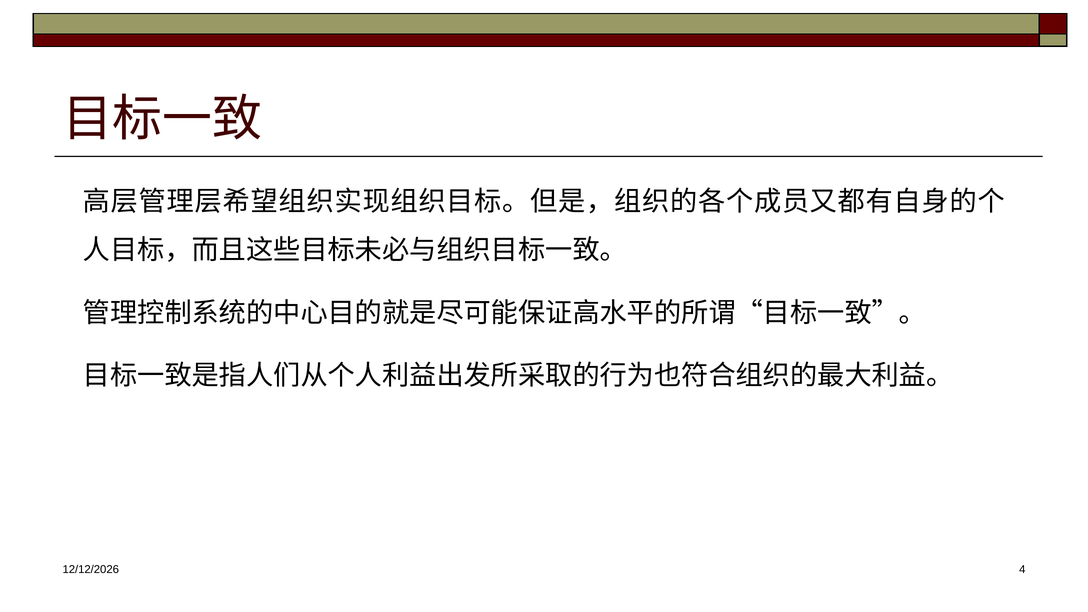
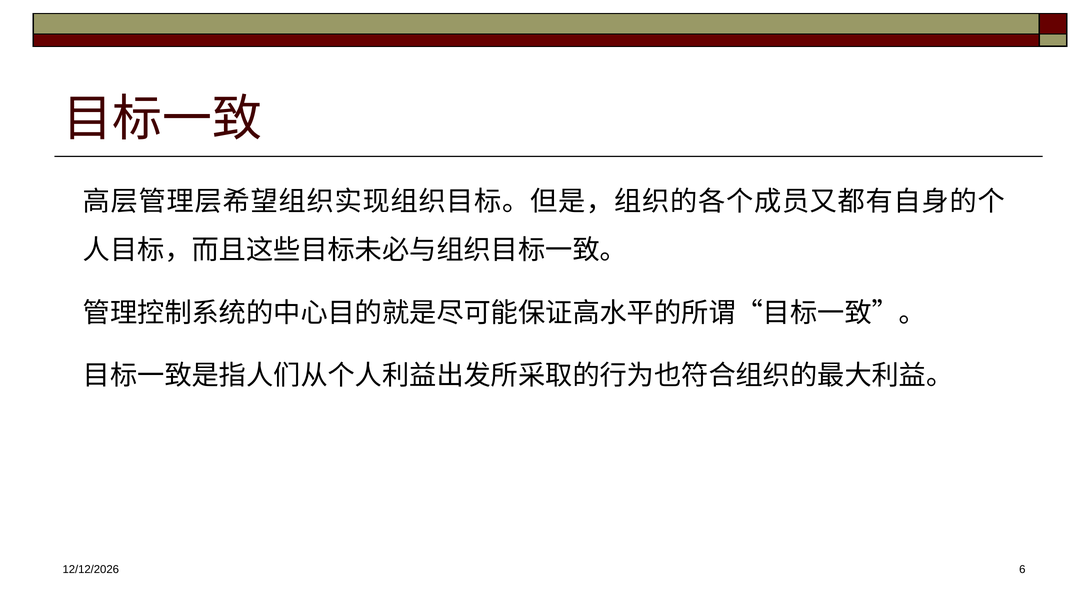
4: 4 -> 6
